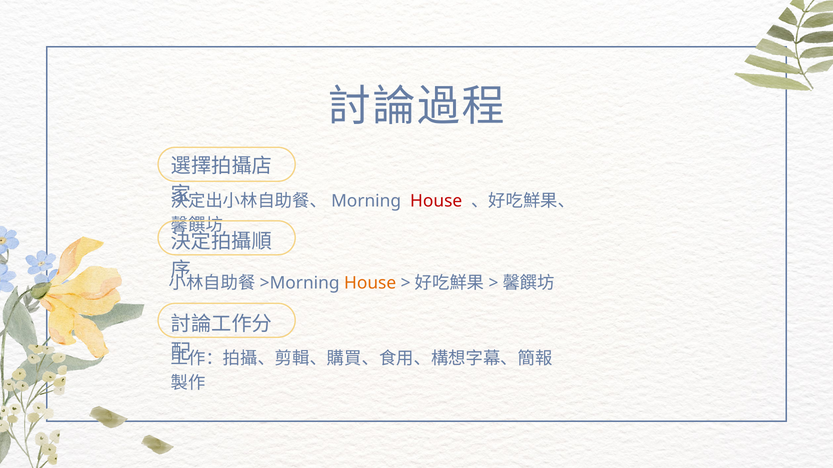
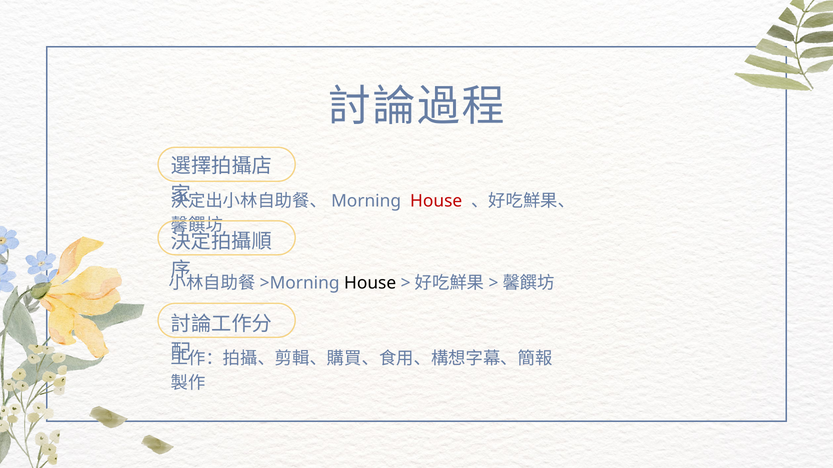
House at (370, 283) colour: orange -> black
